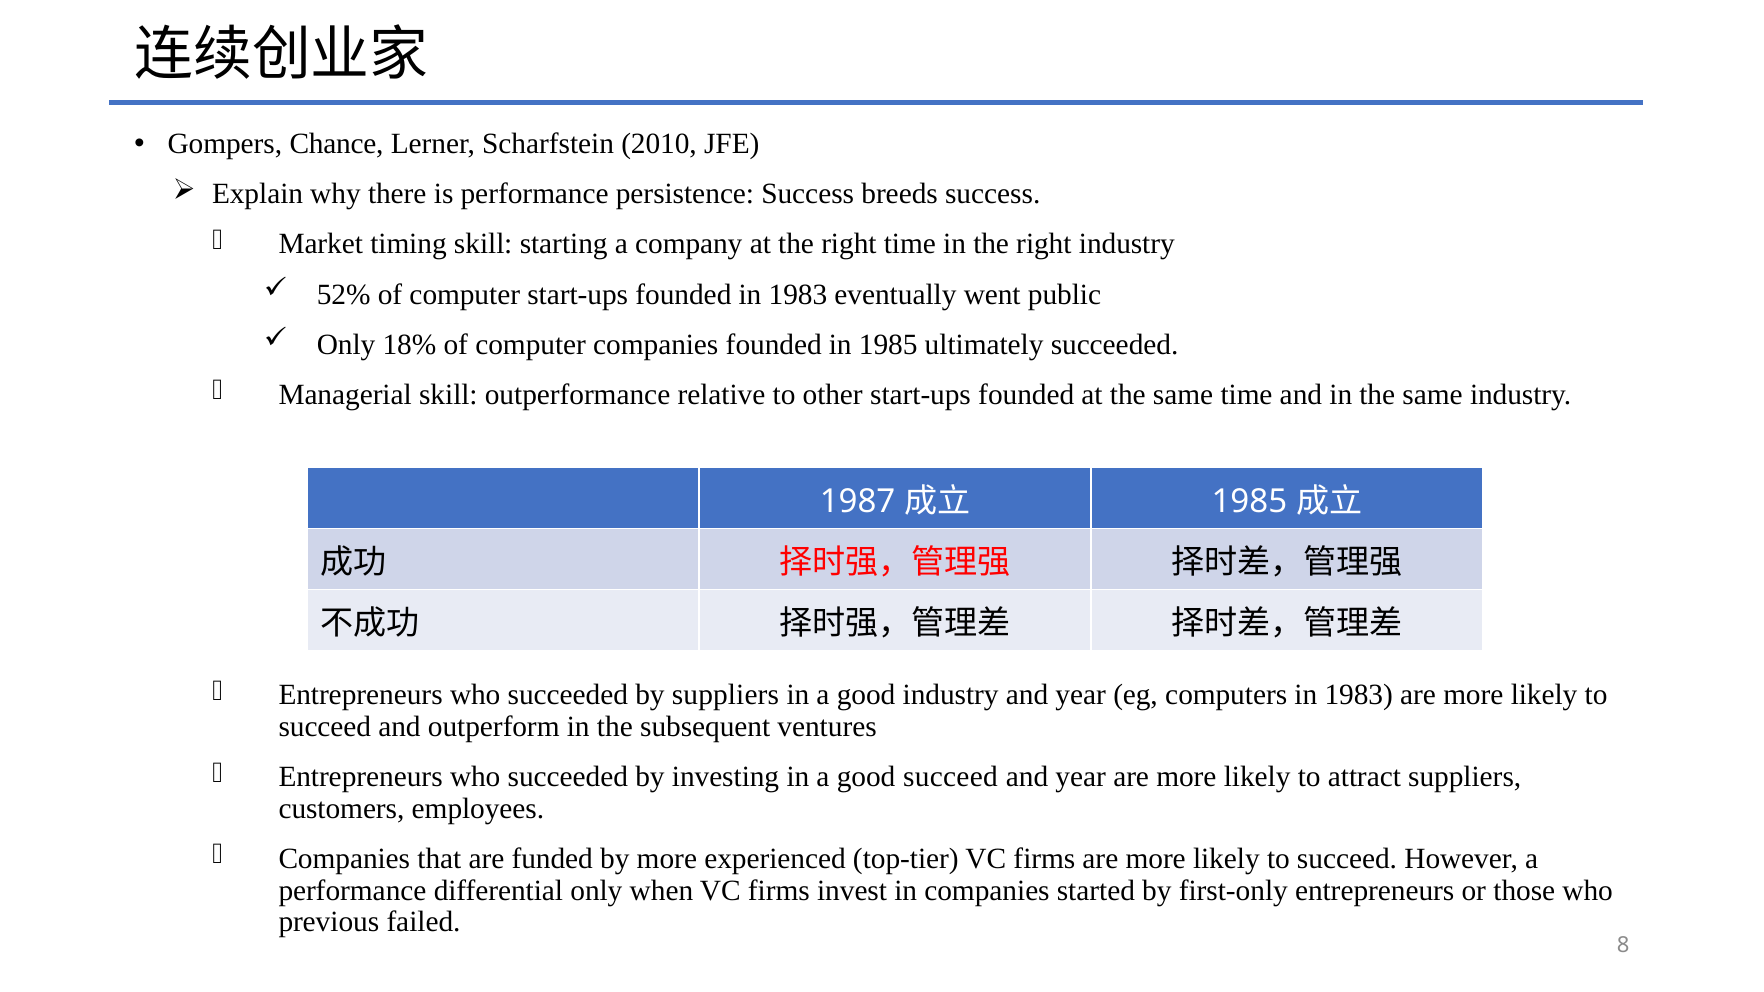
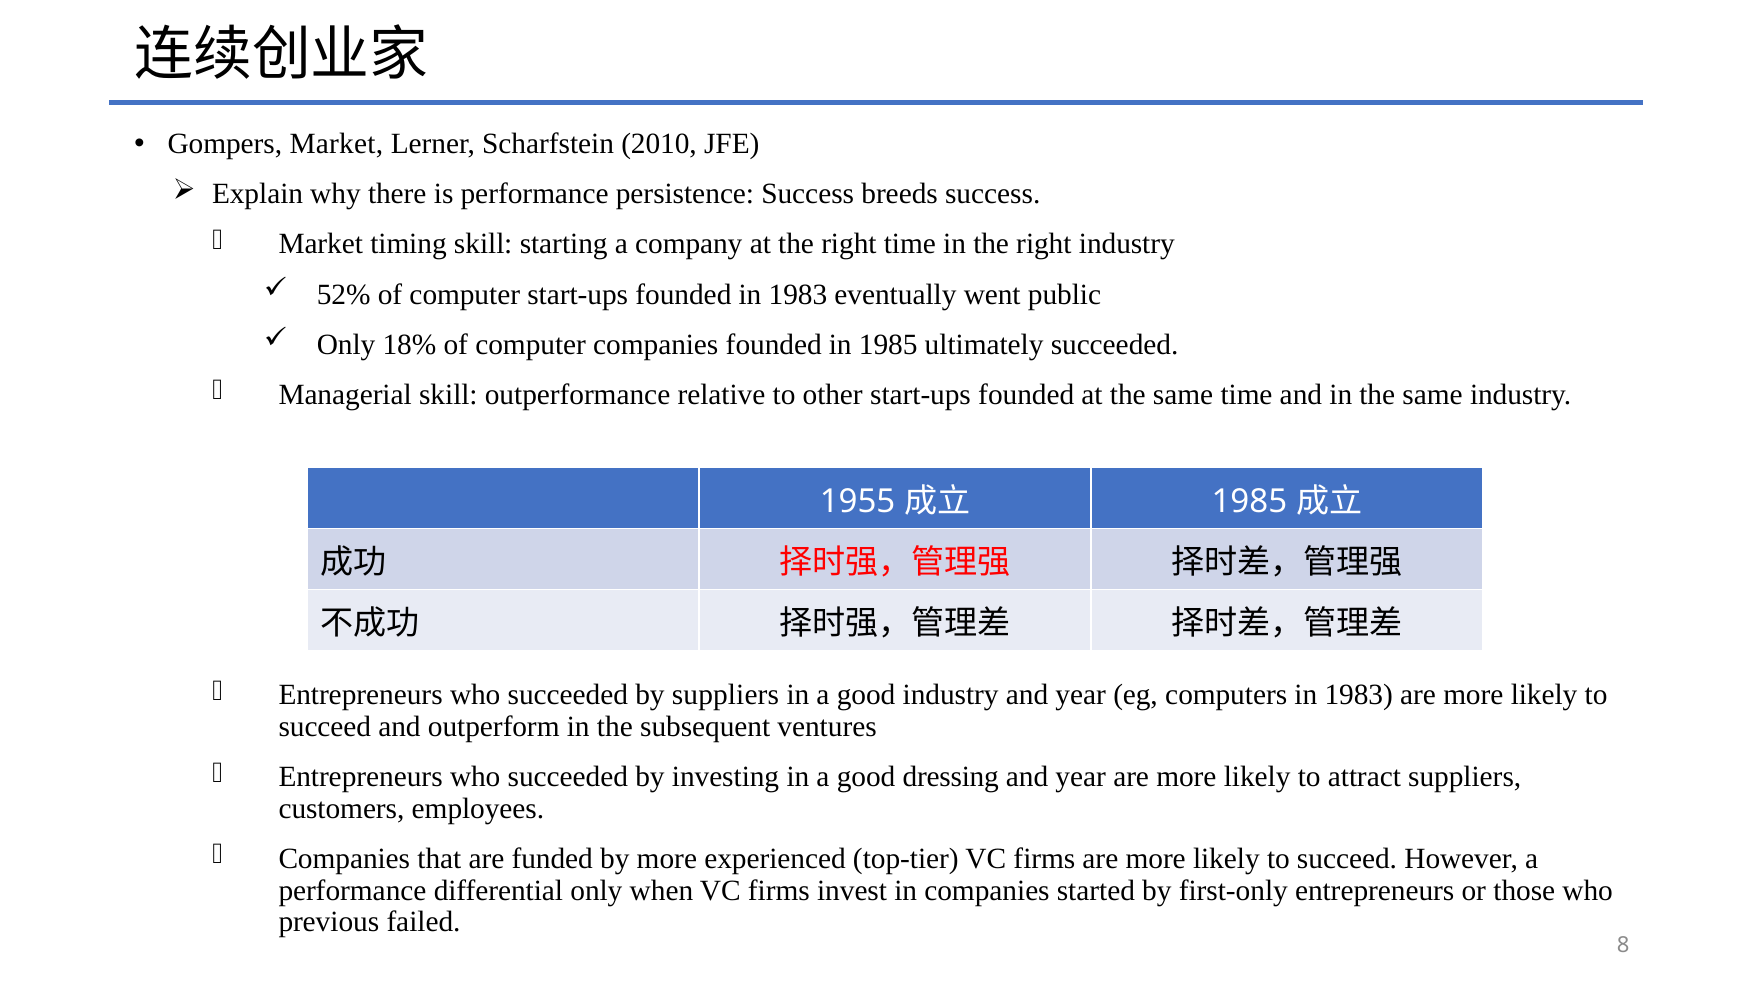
Gompers Chance: Chance -> Market
1987: 1987 -> 1955
good succeed: succeed -> dressing
